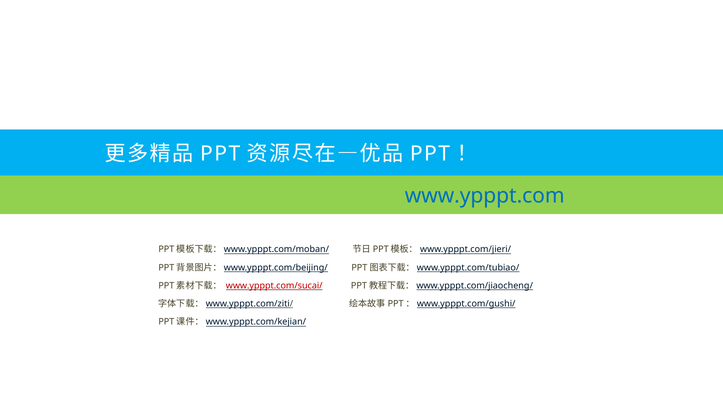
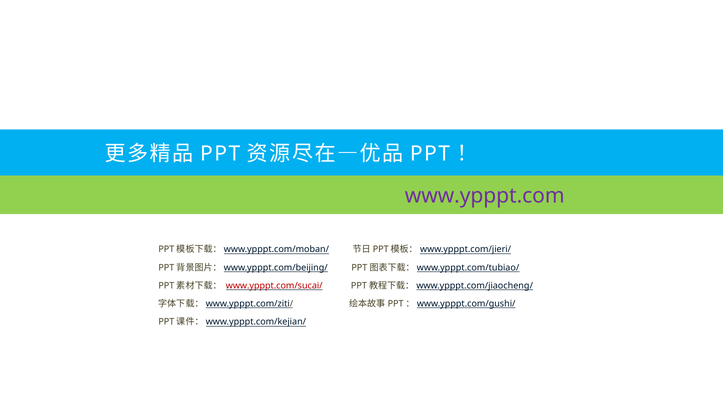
www.ypppt.com colour: blue -> purple
